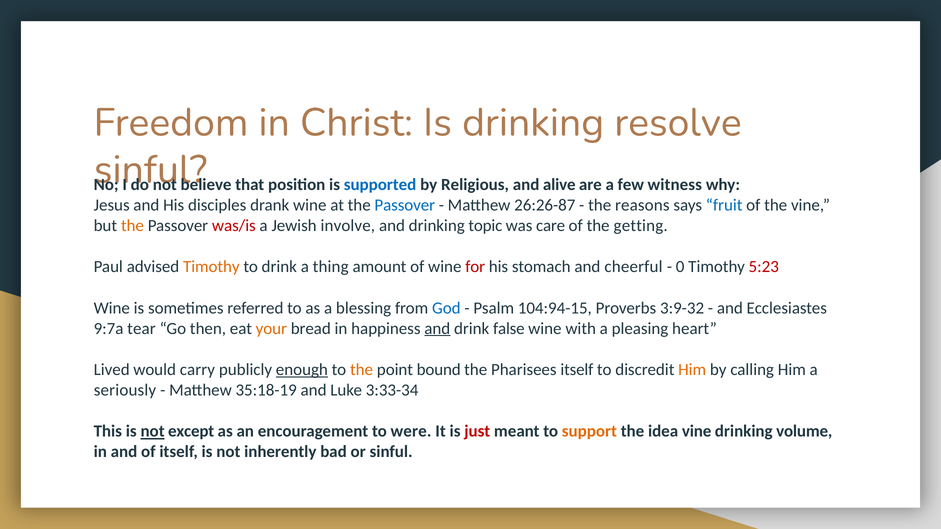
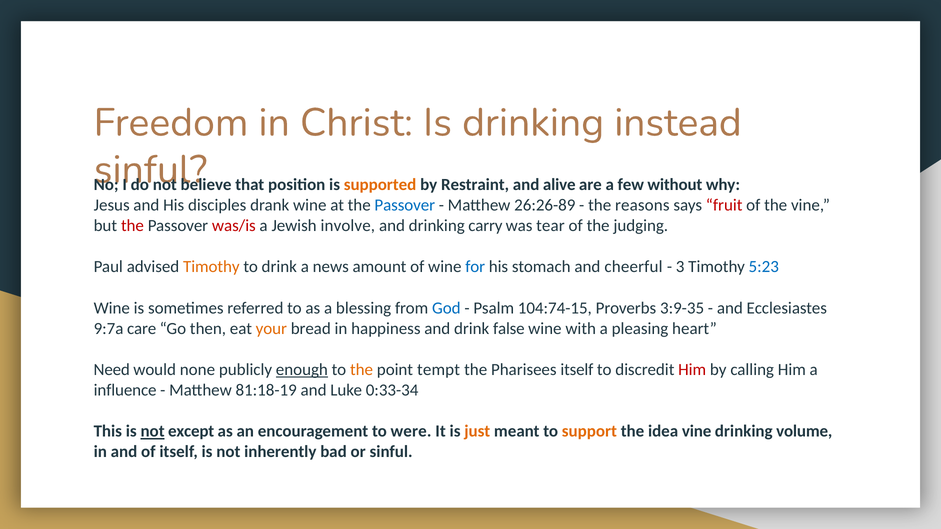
resolve: resolve -> instead
supported colour: blue -> orange
Religious: Religious -> Restraint
witness: witness -> without
26:26-87: 26:26-87 -> 26:26-89
fruit colour: blue -> red
the at (132, 226) colour: orange -> red
topic: topic -> carry
care: care -> tear
getting: getting -> judging
thing: thing -> news
for colour: red -> blue
0: 0 -> 3
5:23 colour: red -> blue
104:94-15: 104:94-15 -> 104:74-15
3:9-32: 3:9-32 -> 3:9-35
tear: tear -> care
and at (437, 329) underline: present -> none
Lived: Lived -> Need
carry: carry -> none
bound: bound -> tempt
Him at (692, 370) colour: orange -> red
seriously: seriously -> influence
35:18-19: 35:18-19 -> 81:18-19
3:33-34: 3:33-34 -> 0:33-34
just colour: red -> orange
